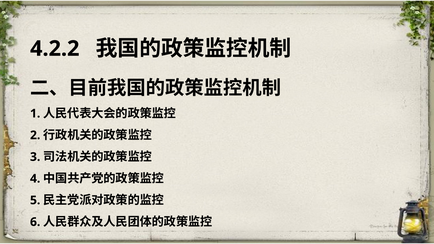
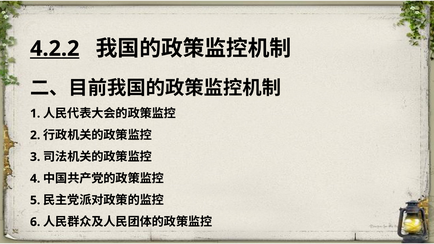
4.2.2 underline: none -> present
